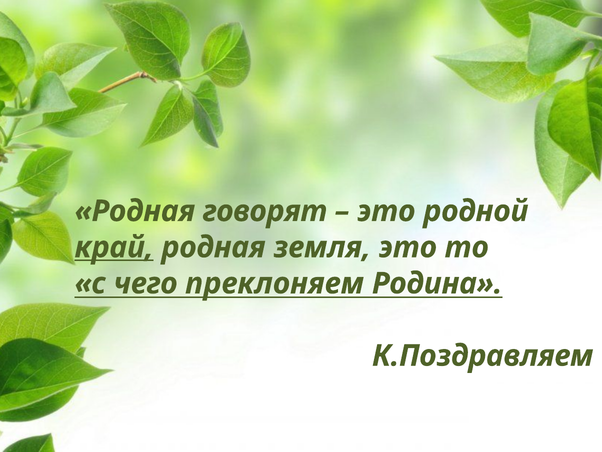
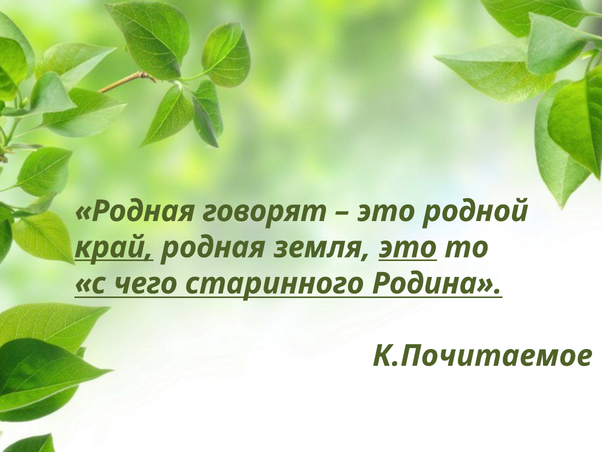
это at (408, 247) underline: none -> present
преклоняем: преклоняем -> старинного
К.Поздравляем: К.Поздравляем -> К.Почитаемое
